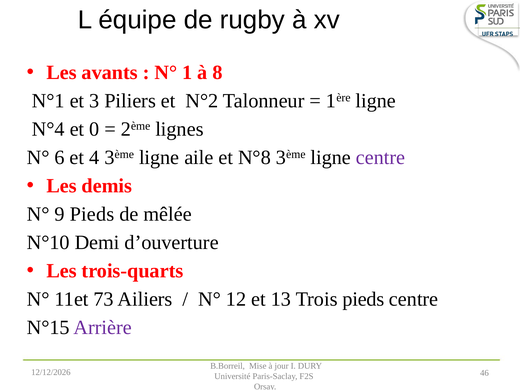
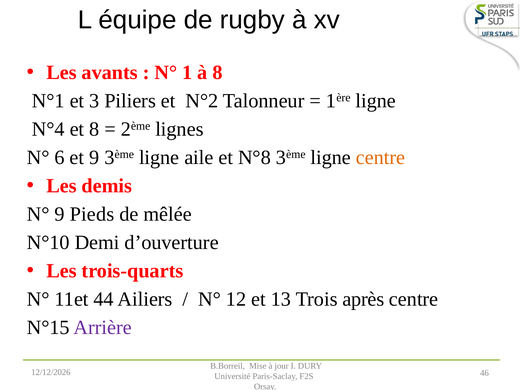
et 0: 0 -> 8
et 4: 4 -> 9
centre at (381, 157) colour: purple -> orange
73: 73 -> 44
Trois pieds: pieds -> après
